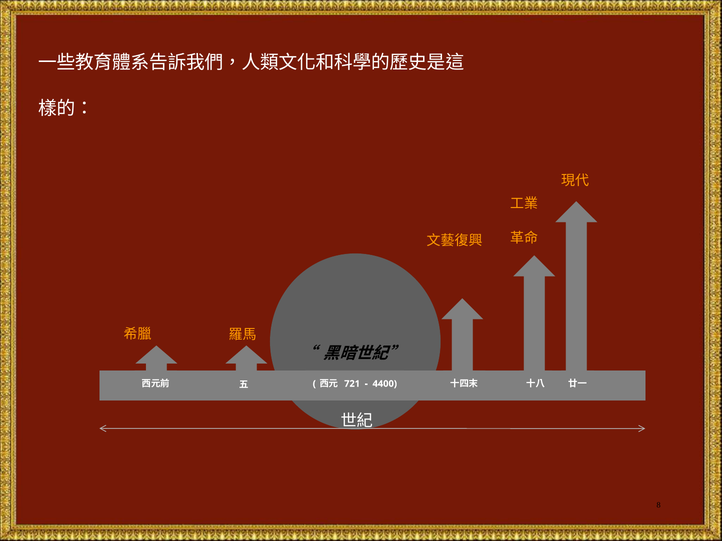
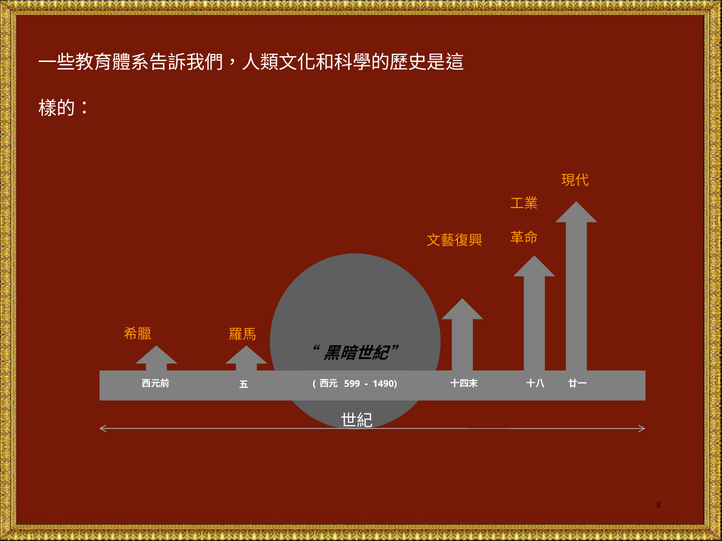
721: 721 -> 599
4400: 4400 -> 1490
